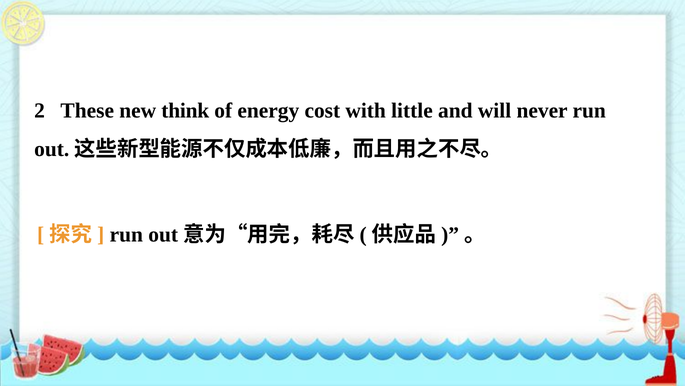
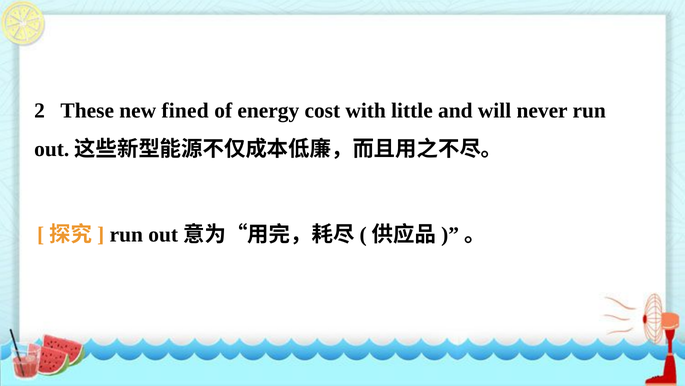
think: think -> fined
